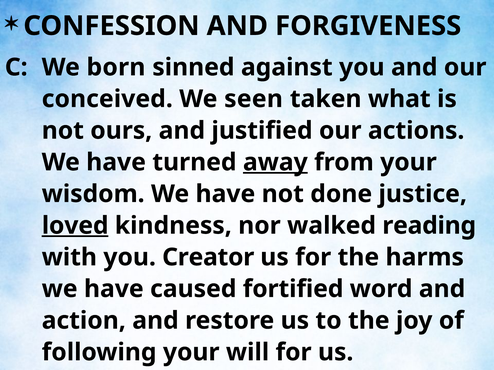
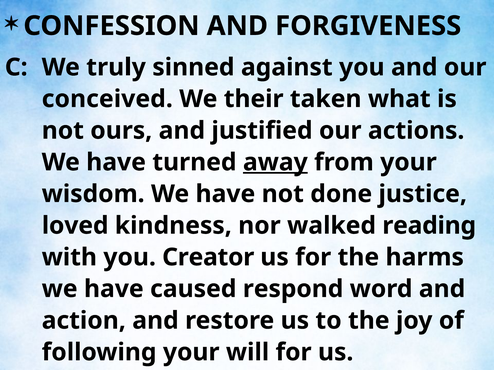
born: born -> truly
seen: seen -> their
loved underline: present -> none
fortified: fortified -> respond
